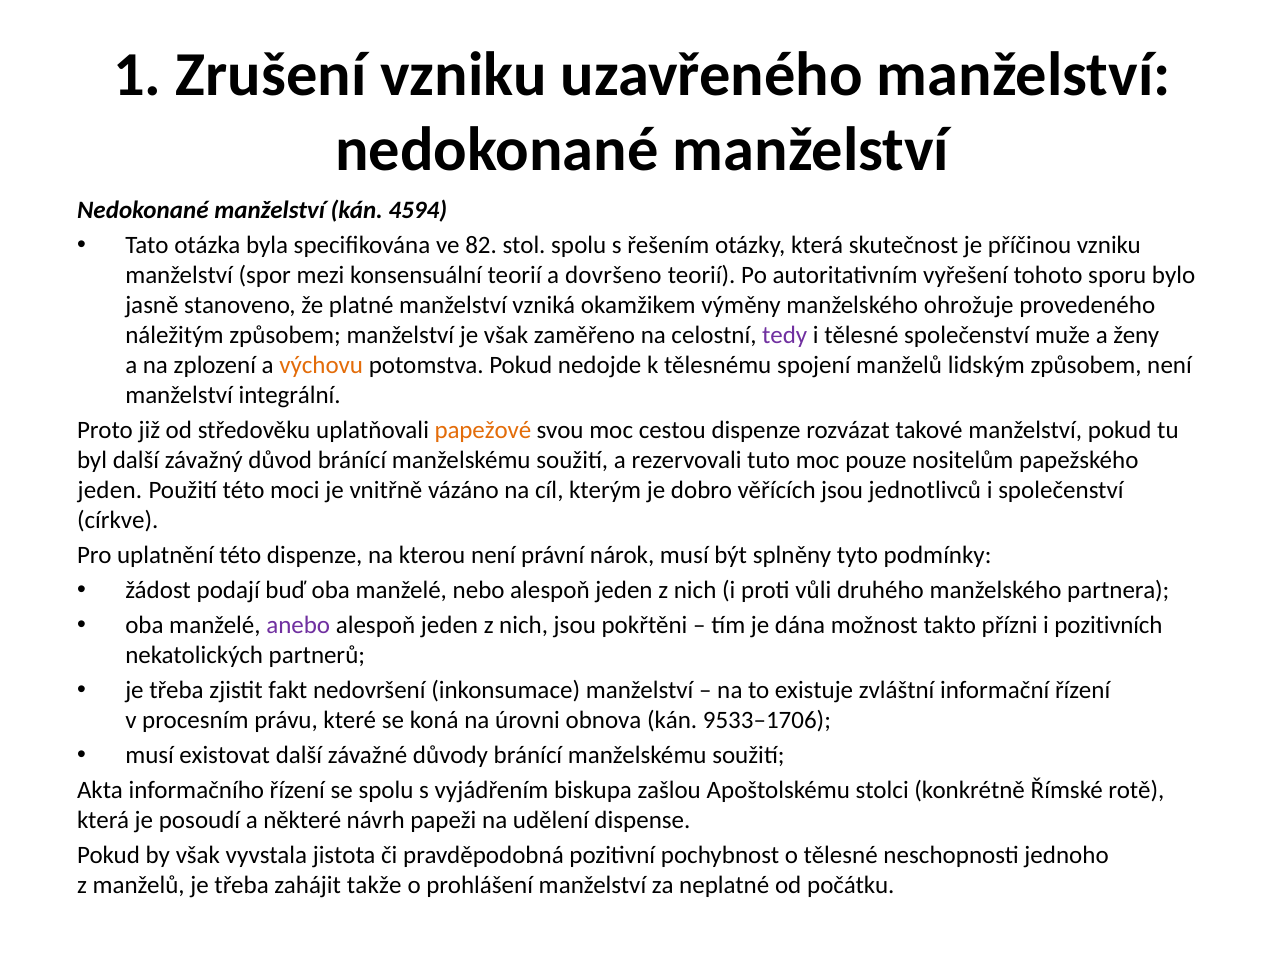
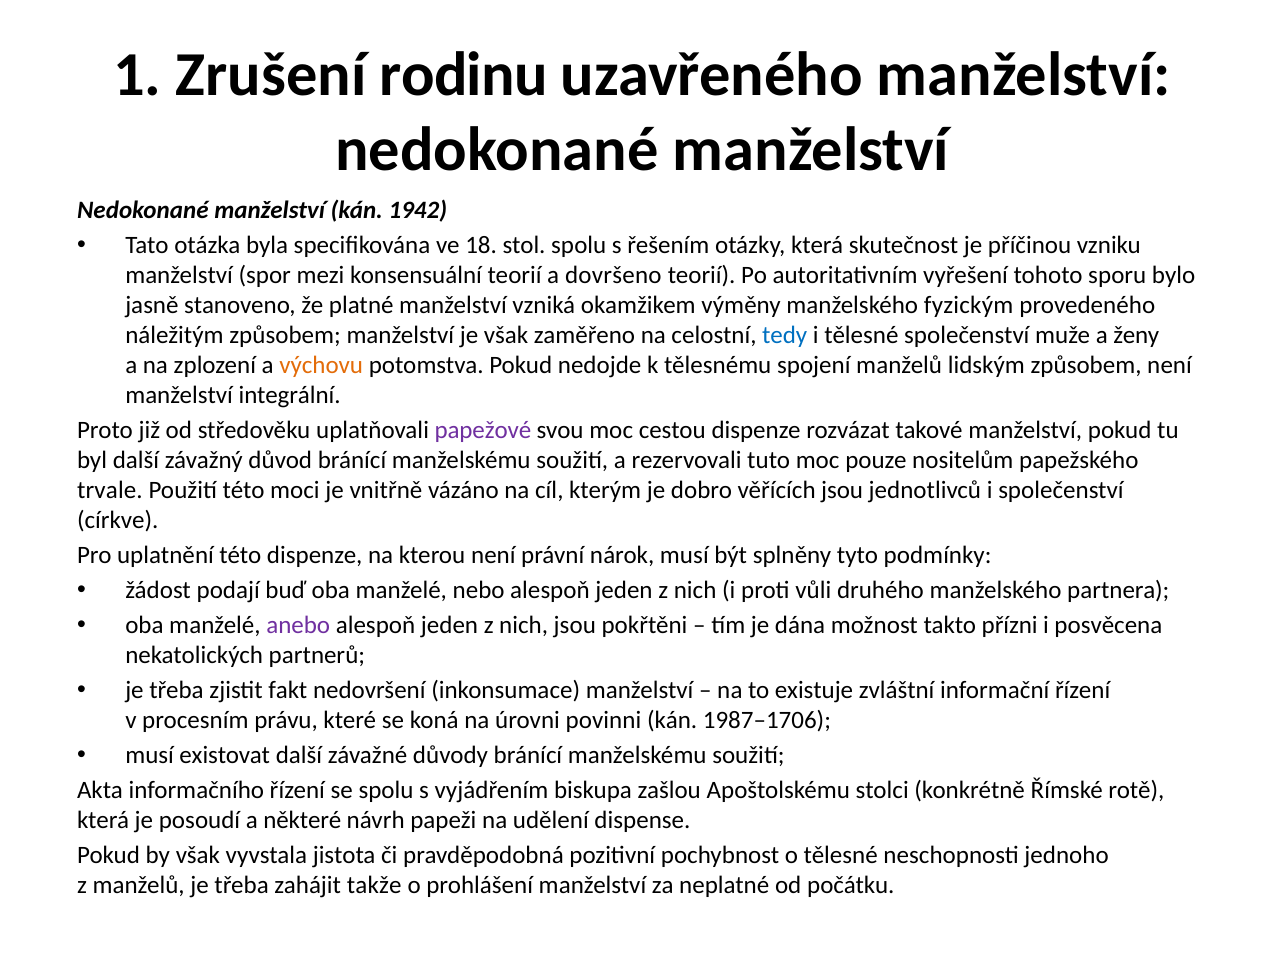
Zrušení vzniku: vzniku -> rodinu
4594: 4594 -> 1942
82: 82 -> 18
ohrožuje: ohrožuje -> fyzickým
tedy colour: purple -> blue
papežové colour: orange -> purple
jeden at (110, 490): jeden -> trvale
pozitivních: pozitivních -> posvěcena
obnova: obnova -> povinni
9533–1706: 9533–1706 -> 1987–1706
